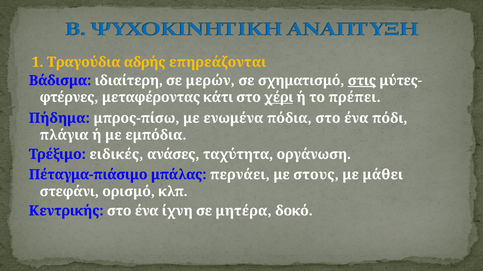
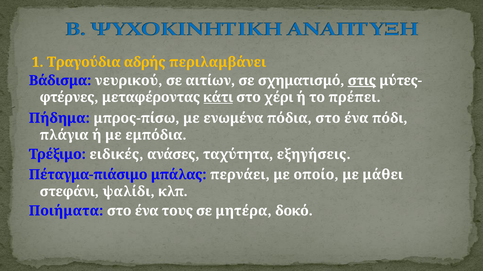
επηρεάζονται: επηρεάζονται -> περιλαμβάνει
ιδιαίτερη: ιδιαίτερη -> νευρικού
μερών: μερών -> αιτίων
κάτι underline: none -> present
χέρι underline: present -> none
οργάνωση: οργάνωση -> εξηγήσεις
στους: στους -> οποίο
ορισμό: ορισμό -> ψαλίδι
Κεντρικής: Κεντρικής -> Ποιήματα
ίχνη: ίχνη -> τους
